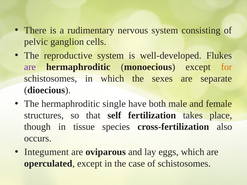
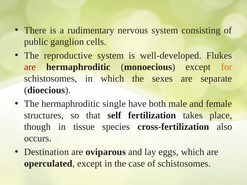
pelvic: pelvic -> public
are at (30, 67) colour: purple -> red
Integument: Integument -> Destination
